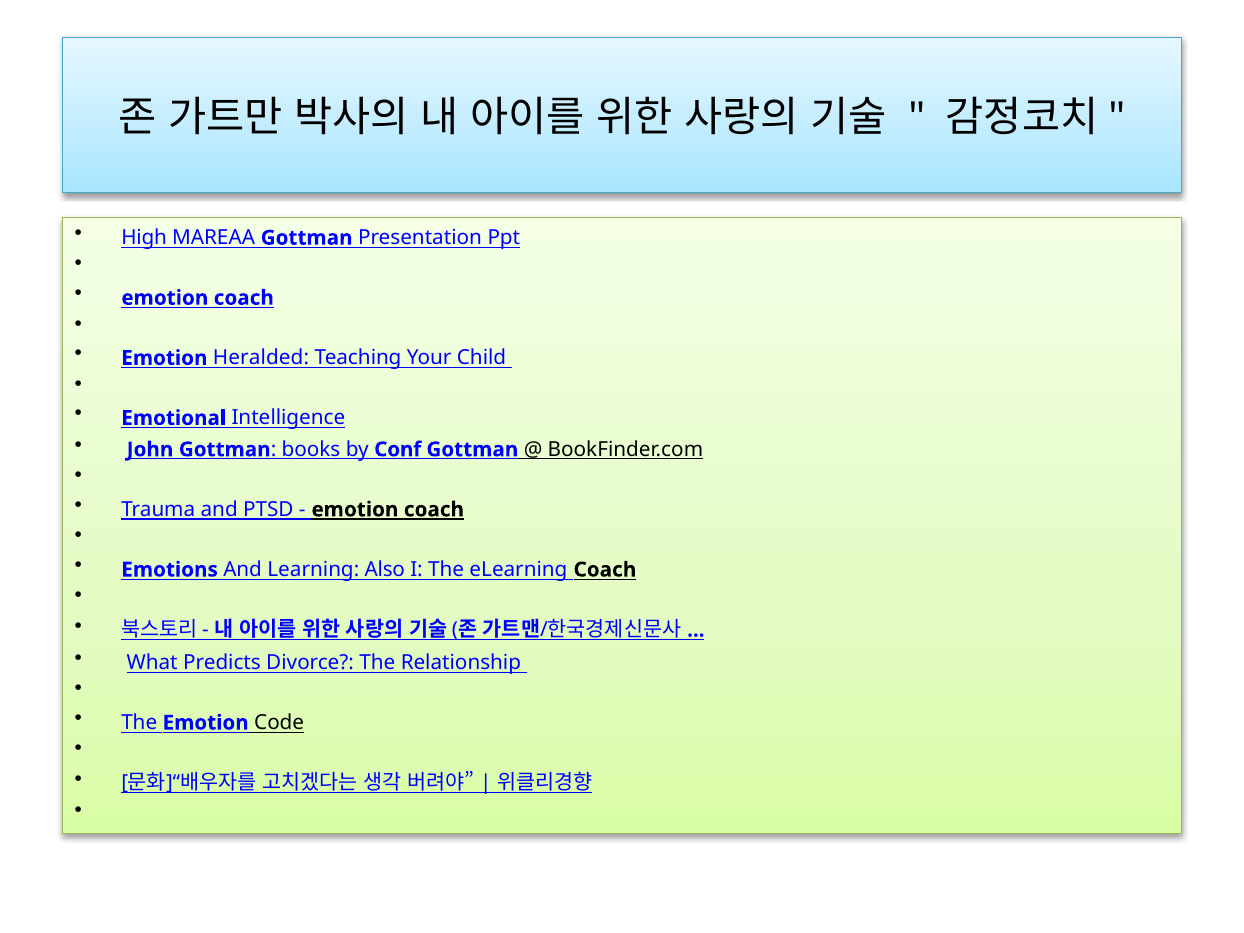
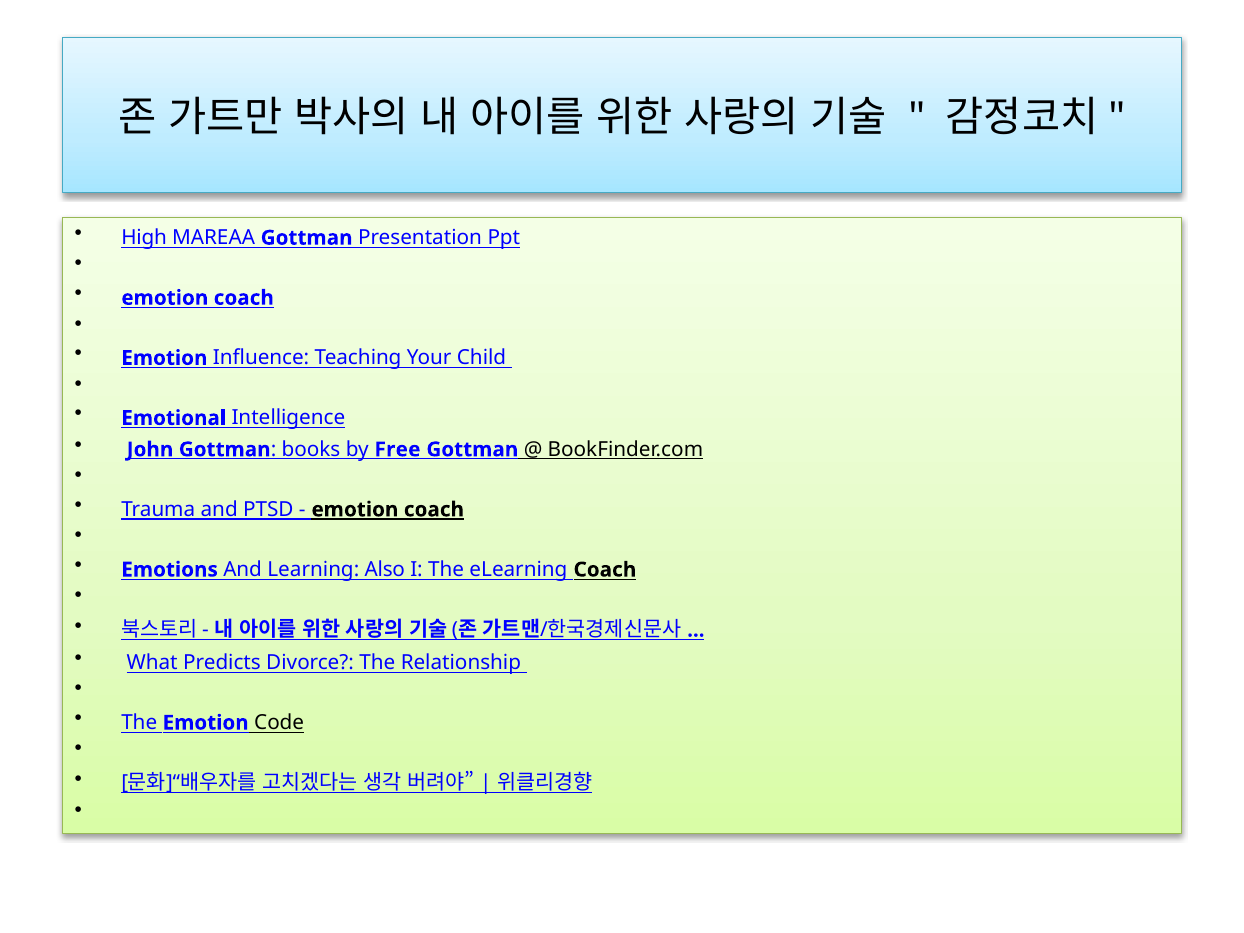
Heralded: Heralded -> Influence
Conf: Conf -> Free
